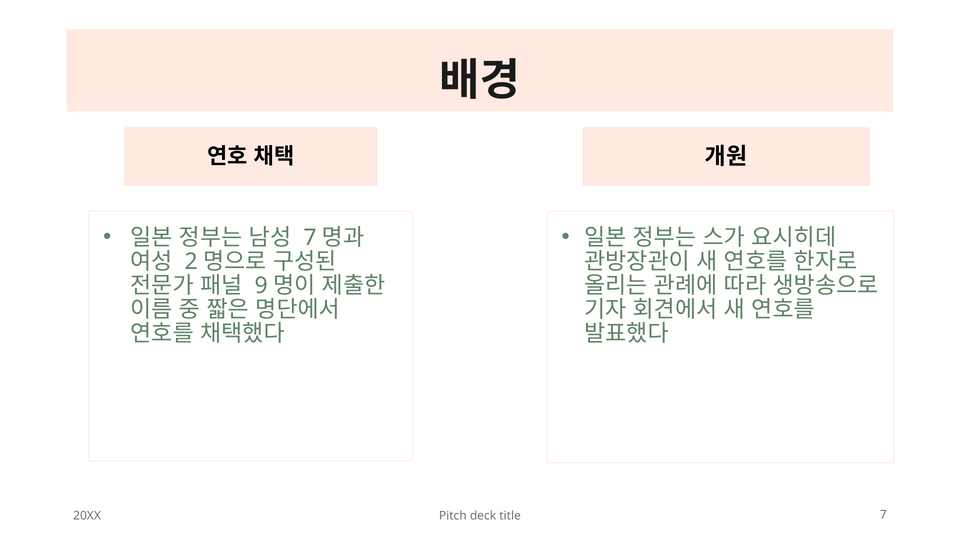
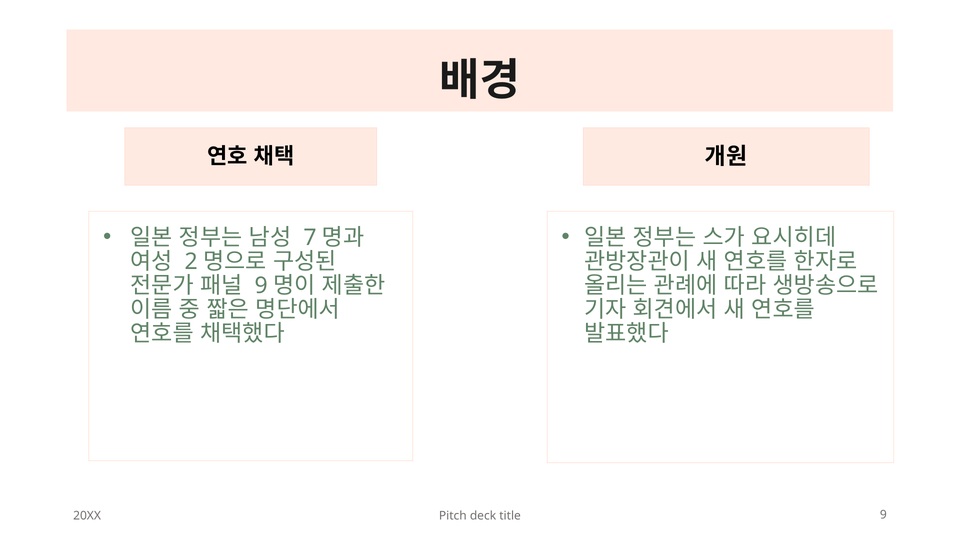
title 7: 7 -> 9
